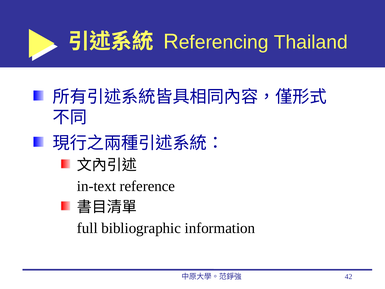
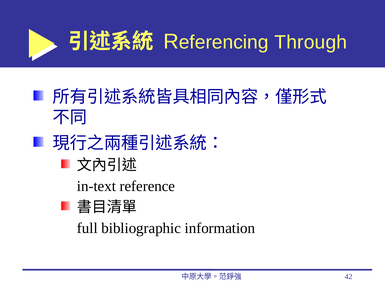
Thailand: Thailand -> Through
